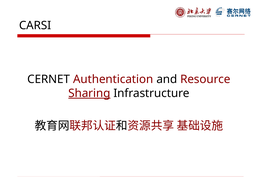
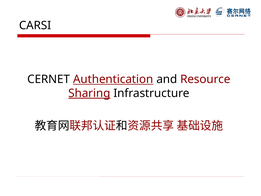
Authentication underline: none -> present
